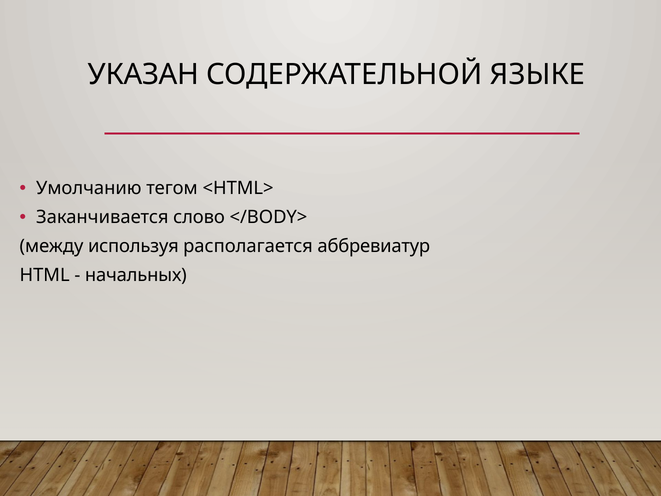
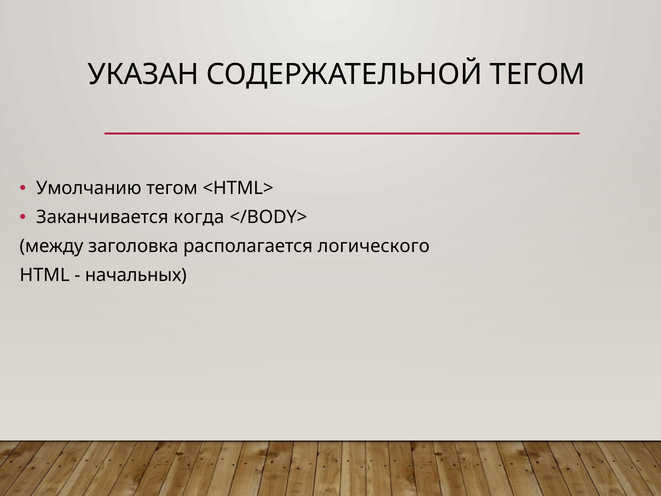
СОДЕРЖАТЕЛЬНОЙ ЯЗЫКЕ: ЯЗЫКЕ -> ТЕГОМ
слово: слово -> когда
используя: используя -> заголовка
аббревиатур: аббревиатур -> логического
